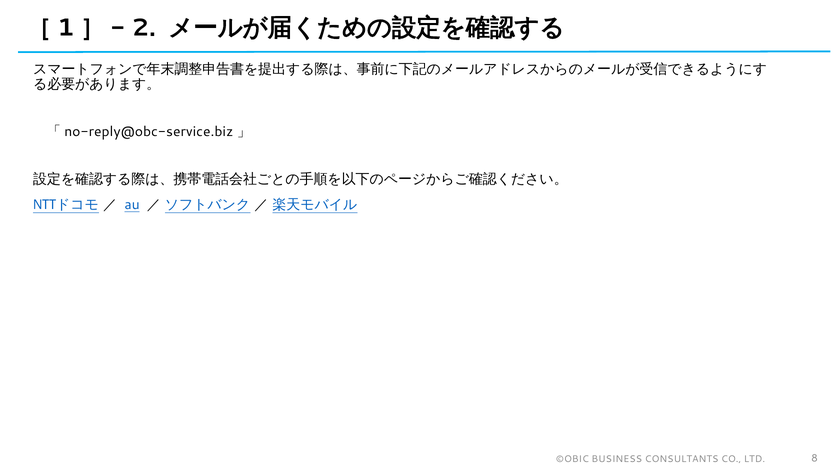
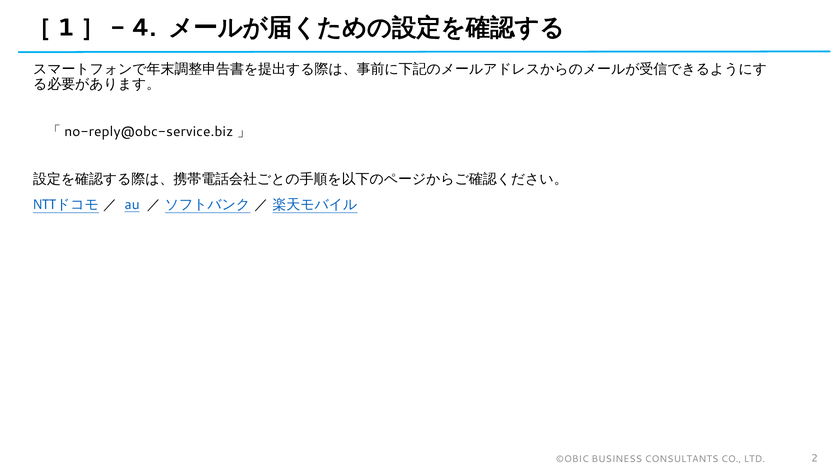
2: 2 -> 4
8: 8 -> 2
